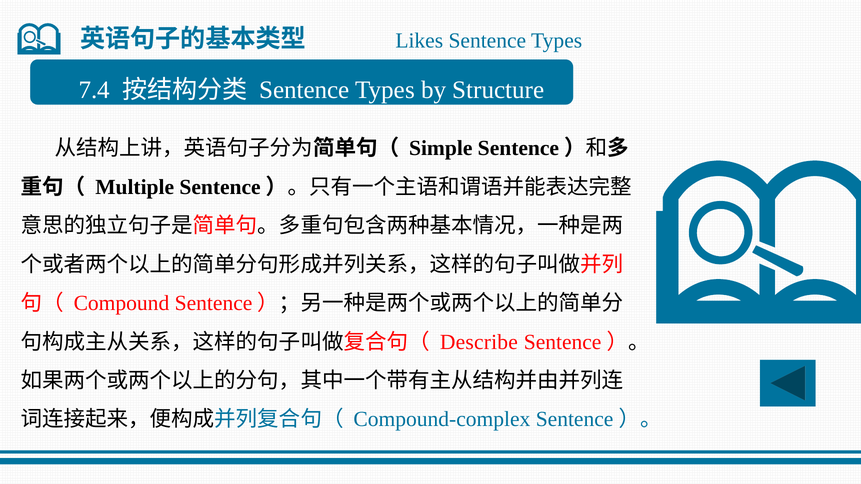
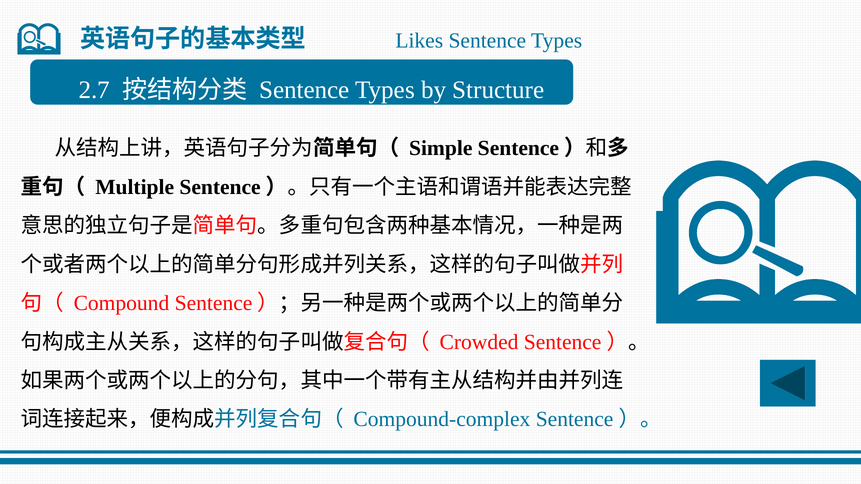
7.4: 7.4 -> 2.7
Describe: Describe -> Crowded
